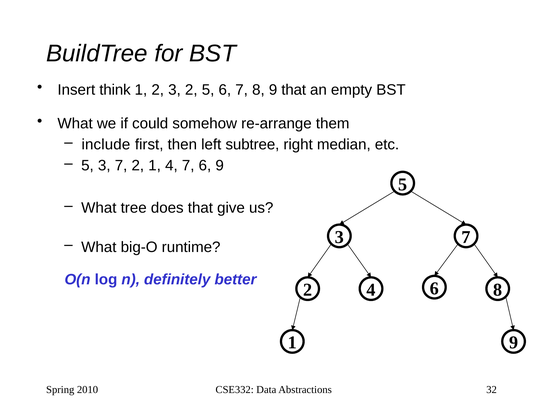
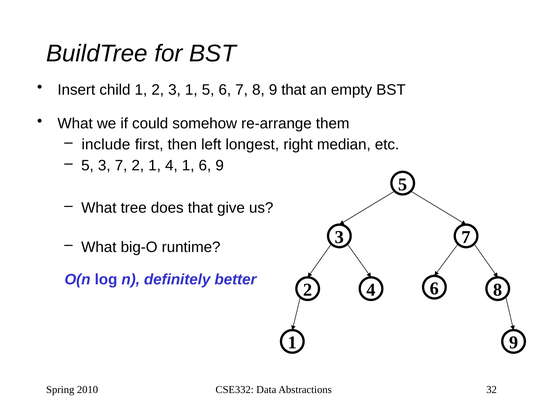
think: think -> child
3 2: 2 -> 1
subtree: subtree -> longest
4 7: 7 -> 1
